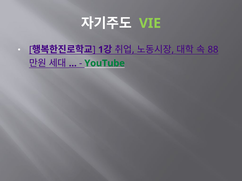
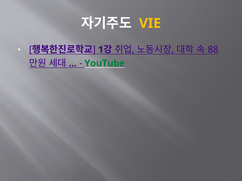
VIE colour: light green -> yellow
